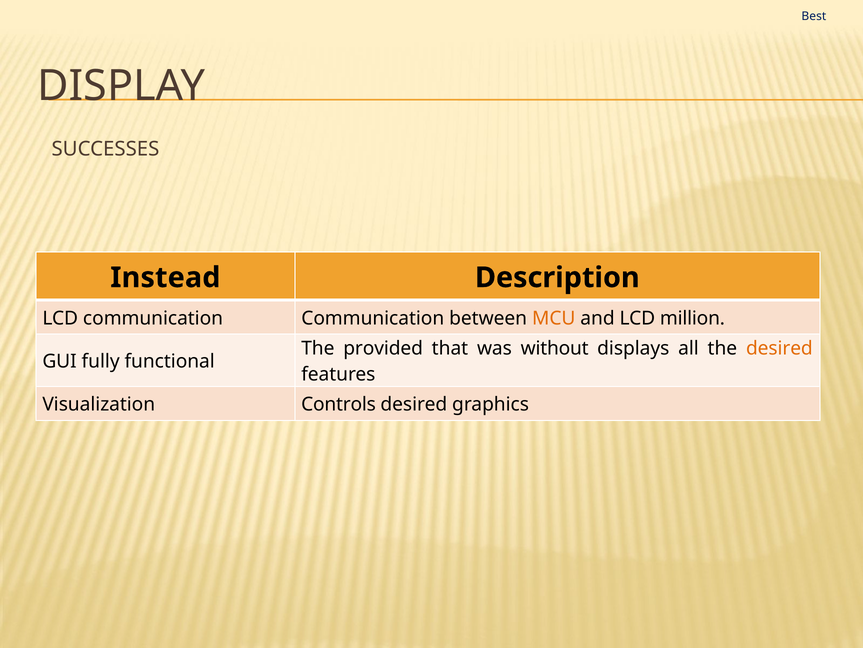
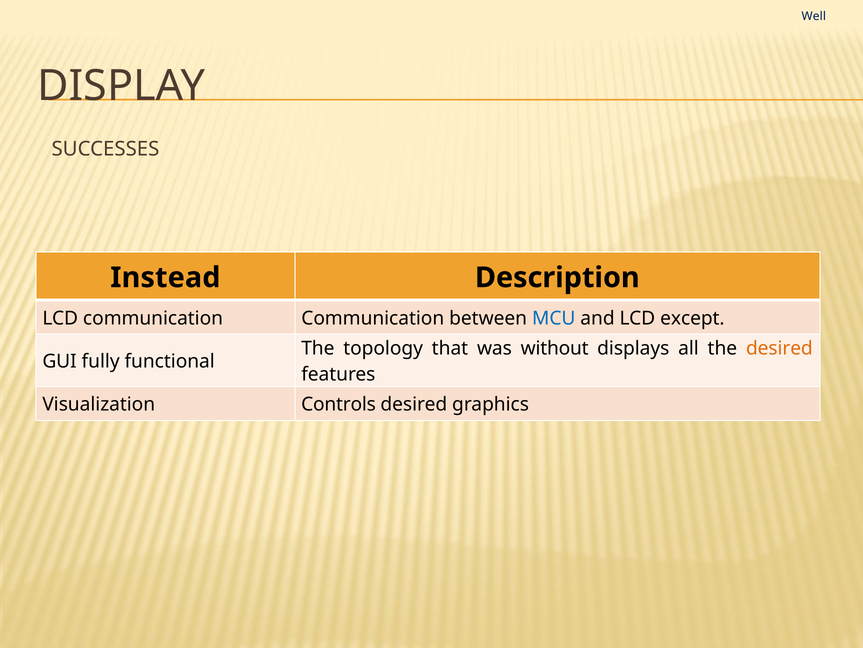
Best: Best -> Well
MCU colour: orange -> blue
million: million -> except
provided: provided -> topology
